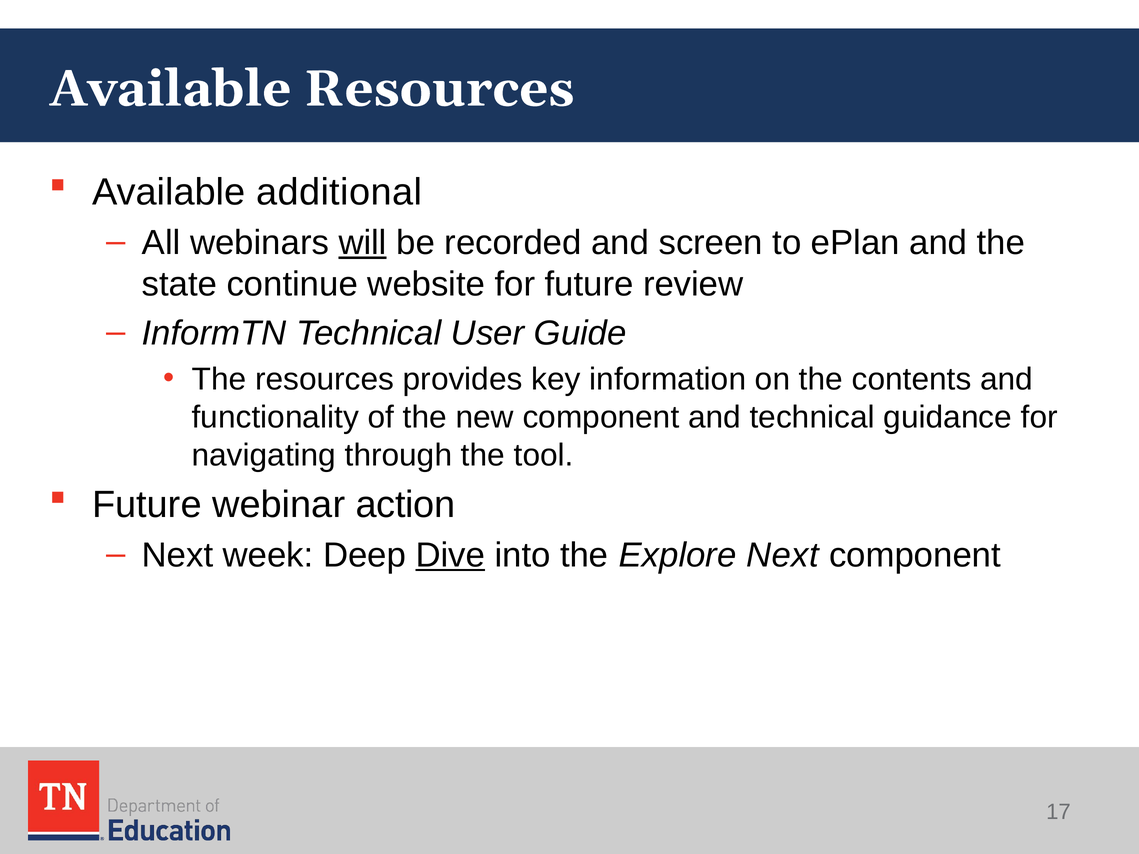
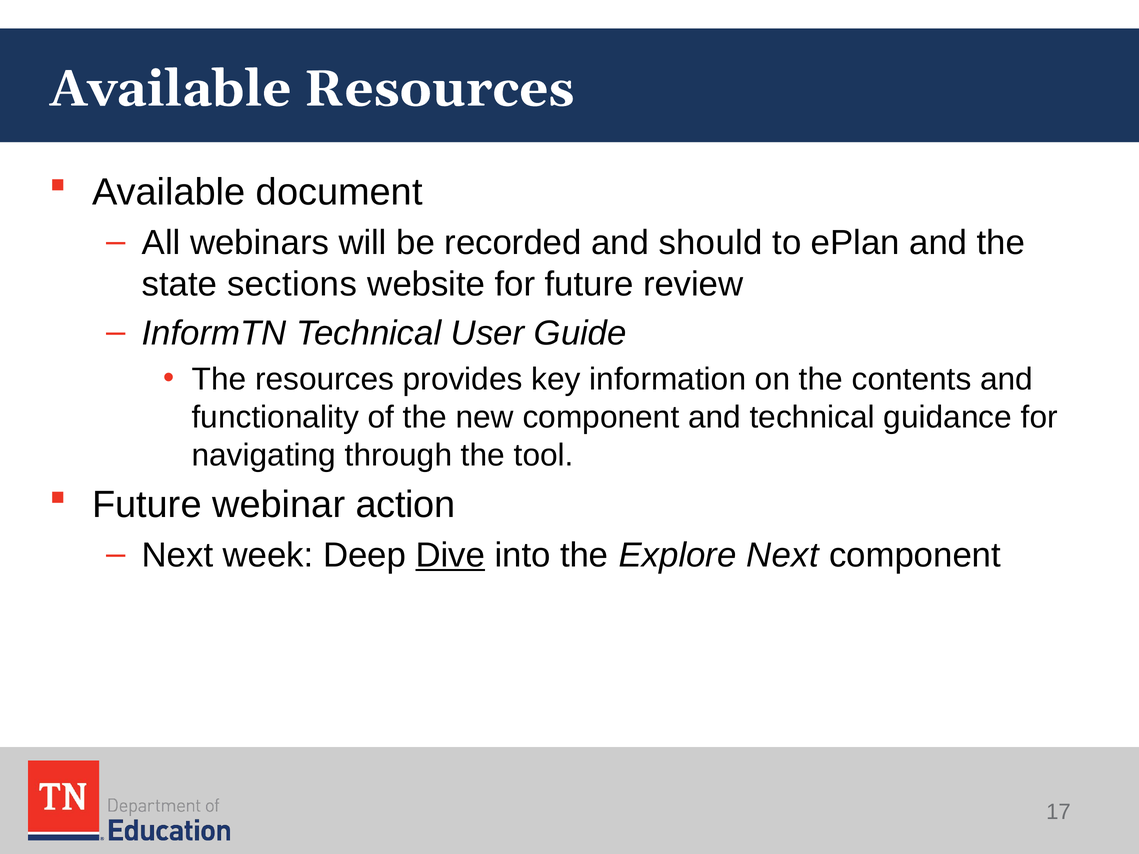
additional: additional -> document
will underline: present -> none
screen: screen -> should
continue: continue -> sections
